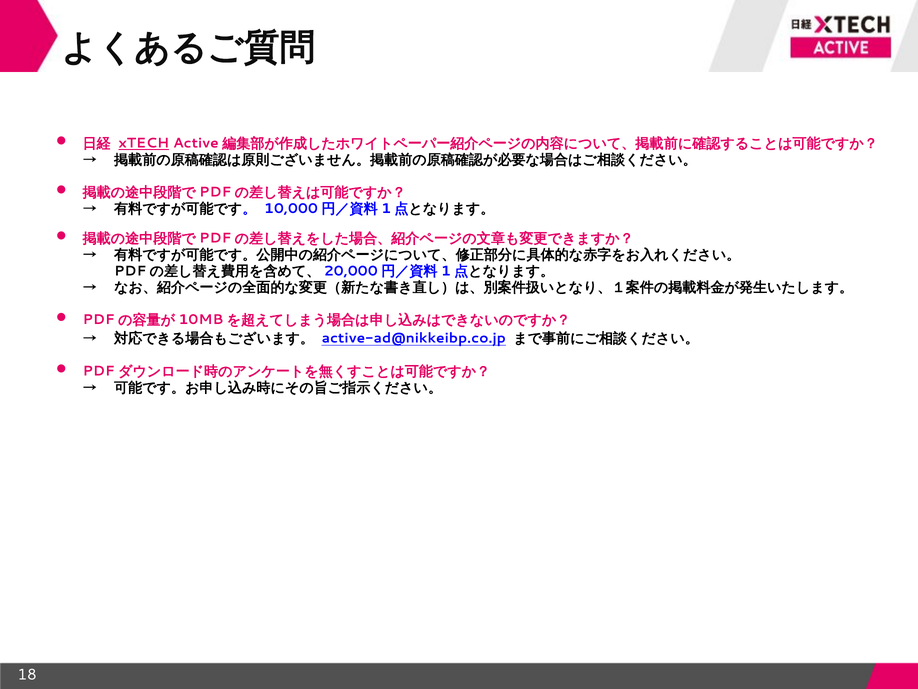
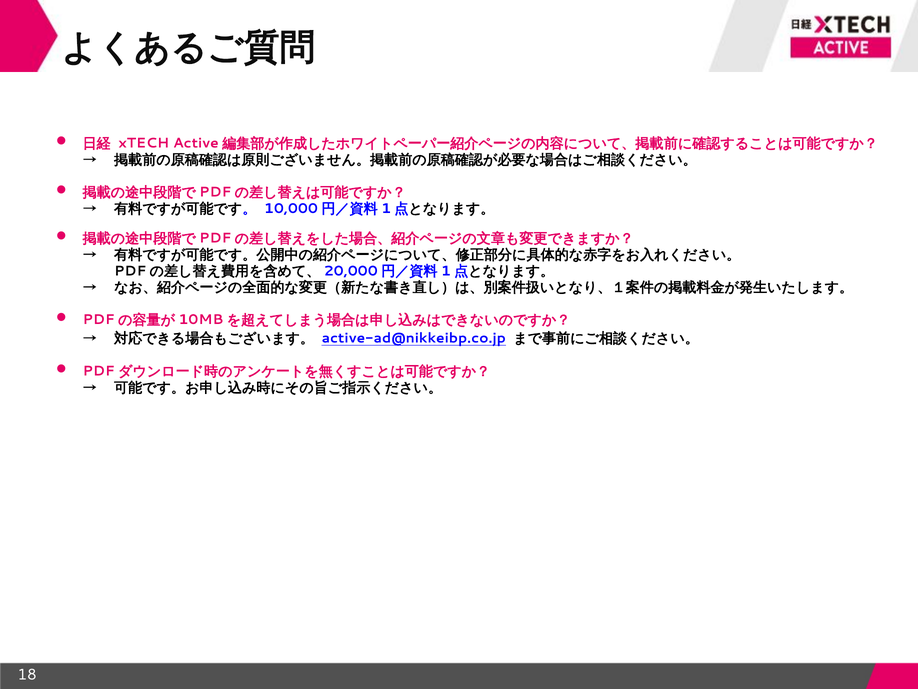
xTECH underline: present -> none
